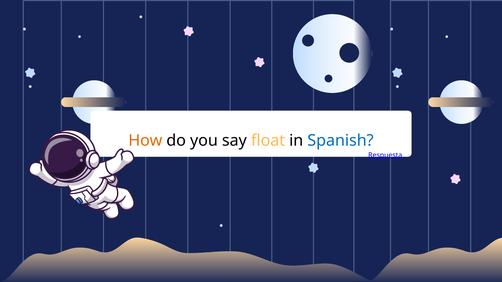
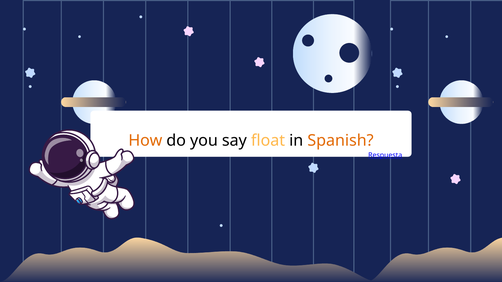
Spanish colour: blue -> orange
